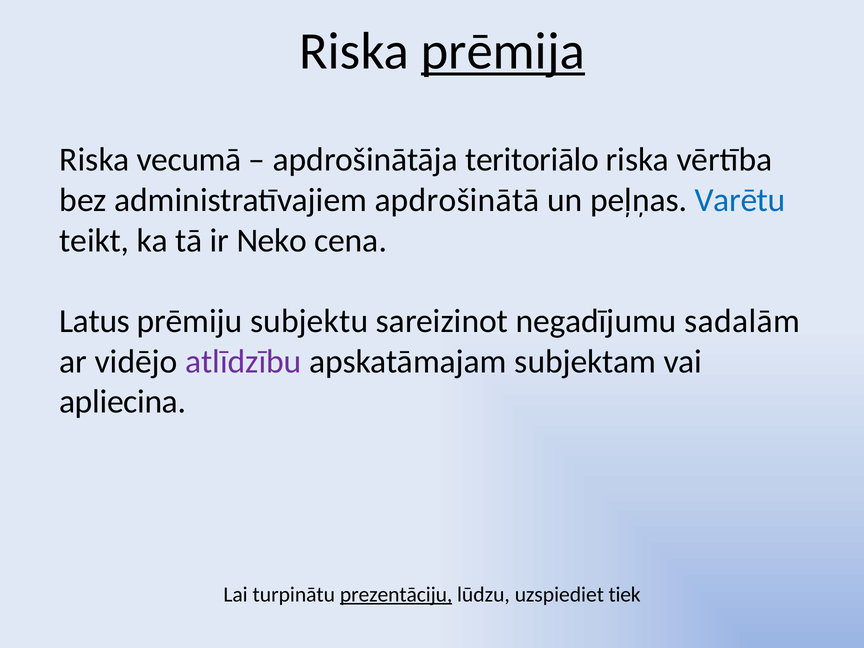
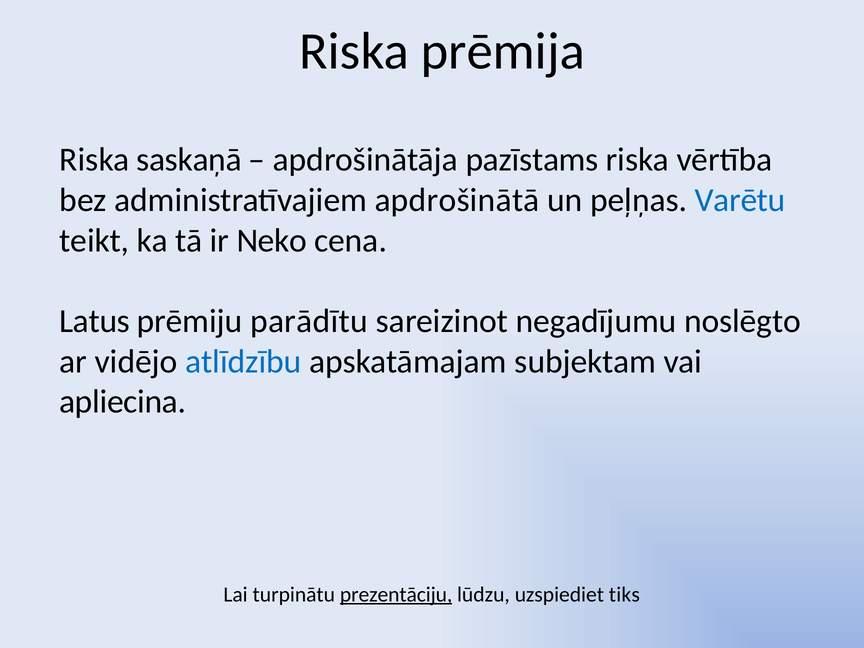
prēmija underline: present -> none
vecumā: vecumā -> saskaņā
teritoriālo: teritoriālo -> pazīstams
subjektu: subjektu -> parādītu
sadalām: sadalām -> noslēgto
atlīdzību colour: purple -> blue
tiek: tiek -> tiks
